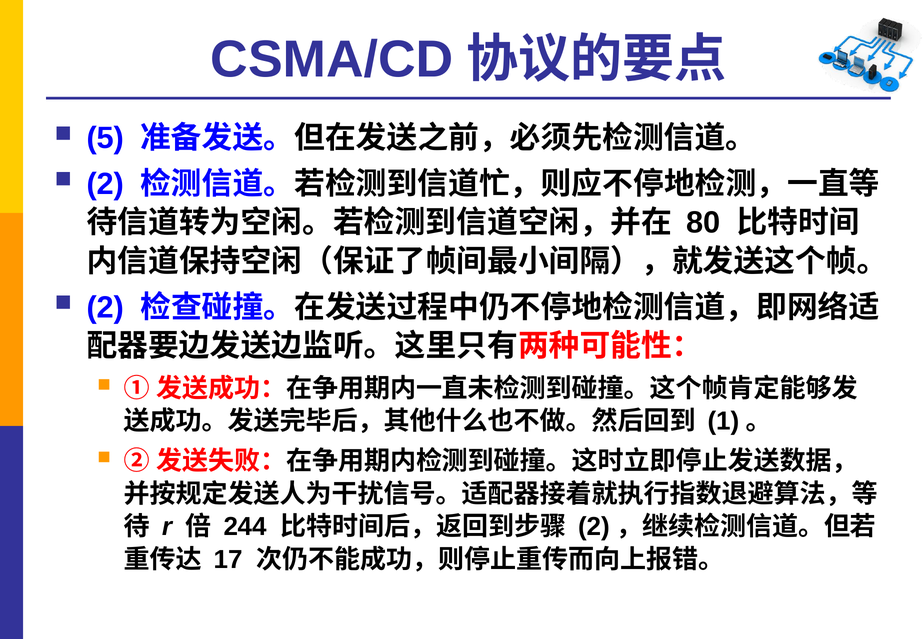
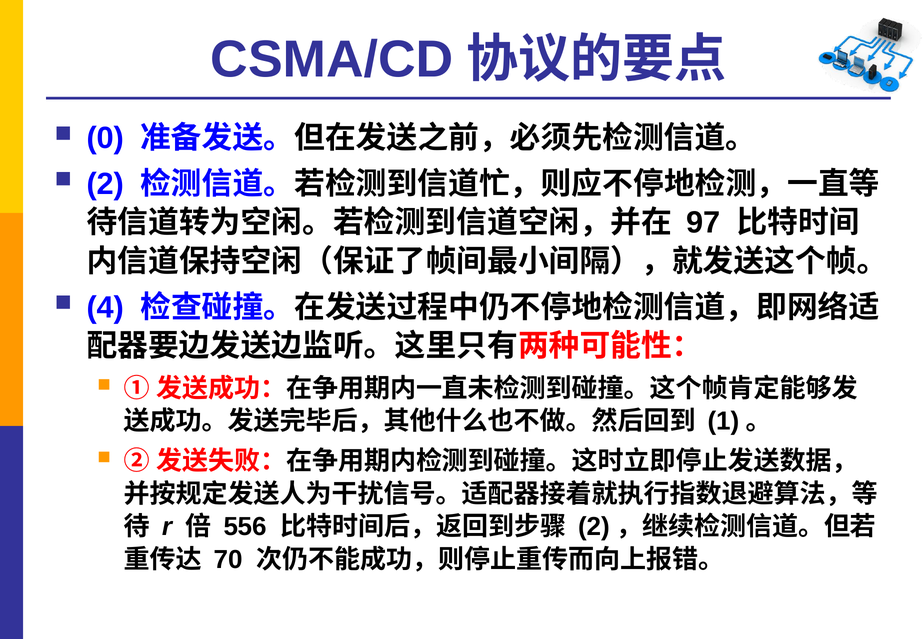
5: 5 -> 0
80: 80 -> 97
2 at (105, 307): 2 -> 4
244: 244 -> 556
17: 17 -> 70
